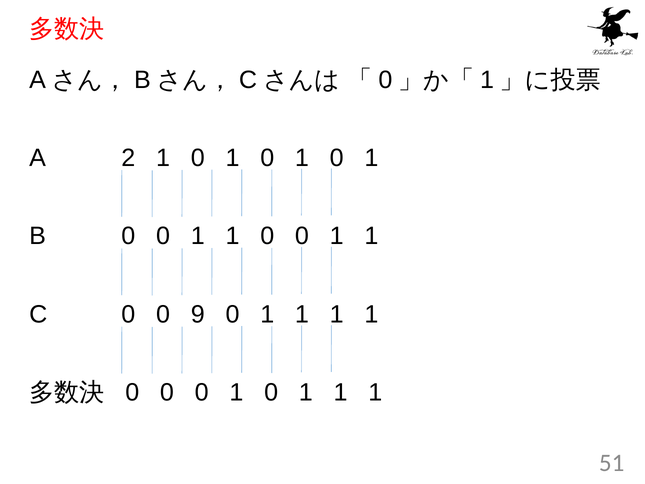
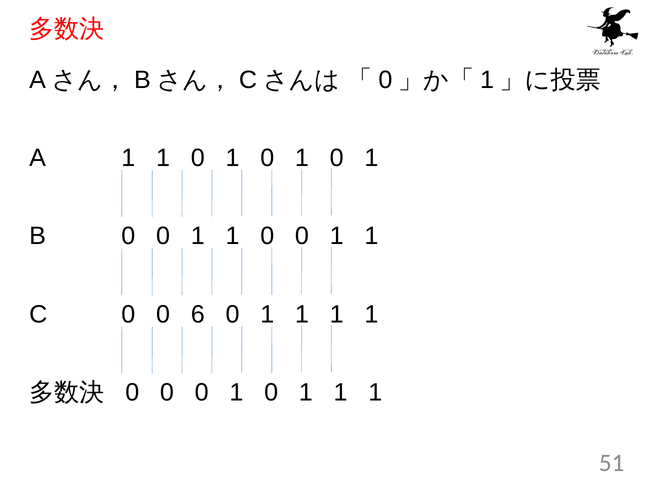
A 2: 2 -> 1
9: 9 -> 6
